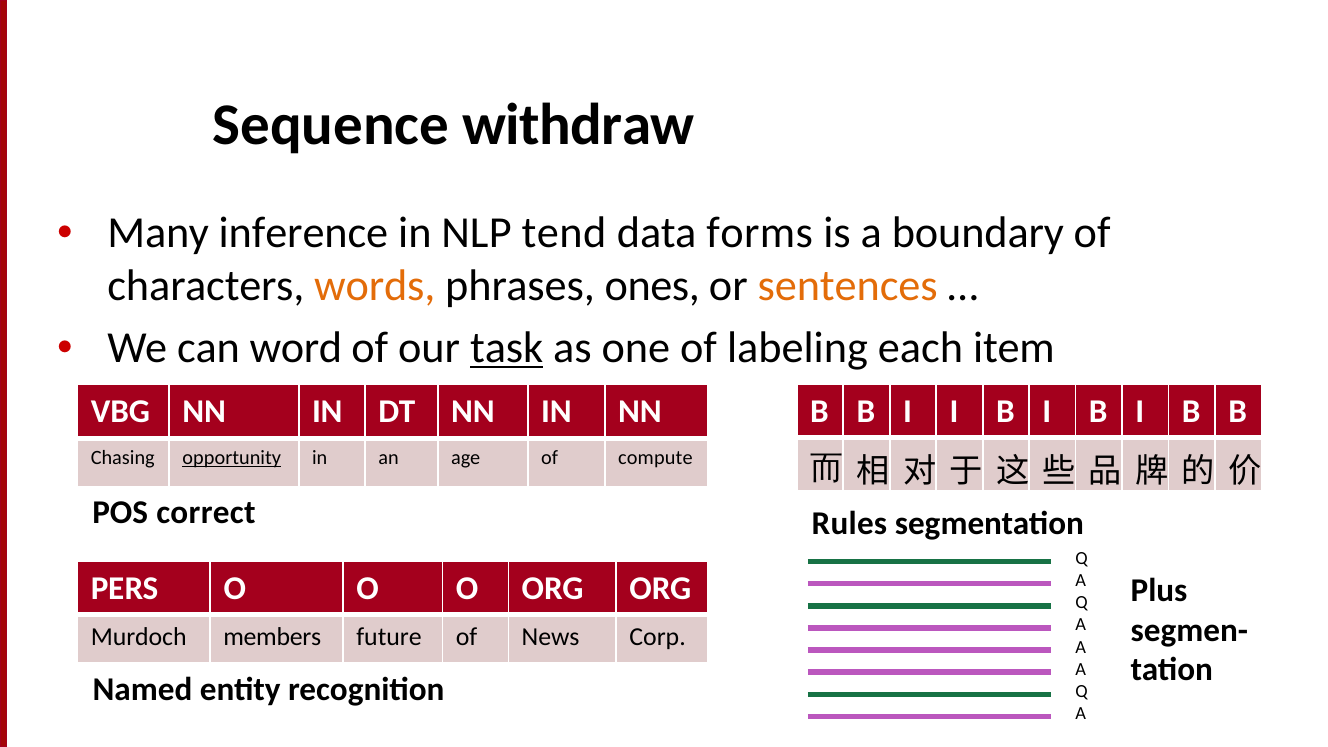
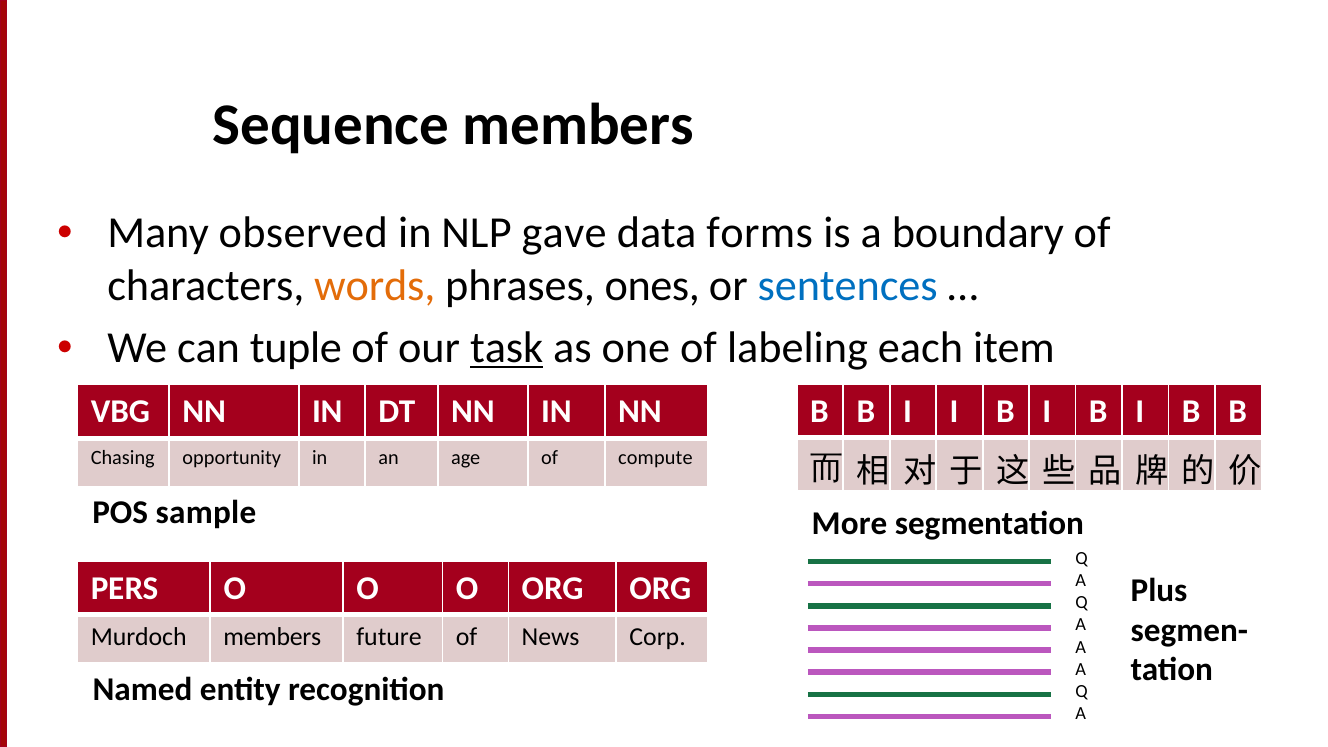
Sequence withdraw: withdraw -> members
inference: inference -> observed
tend: tend -> gave
sentences colour: orange -> blue
word: word -> tuple
opportunity underline: present -> none
correct: correct -> sample
Rules: Rules -> More
